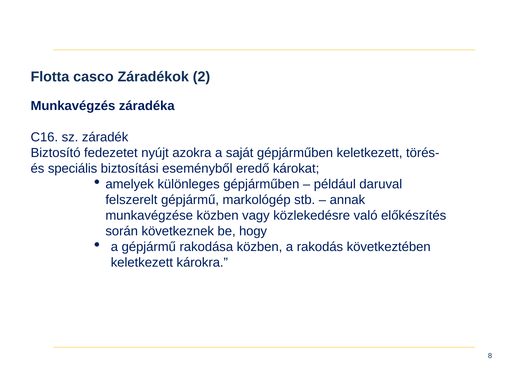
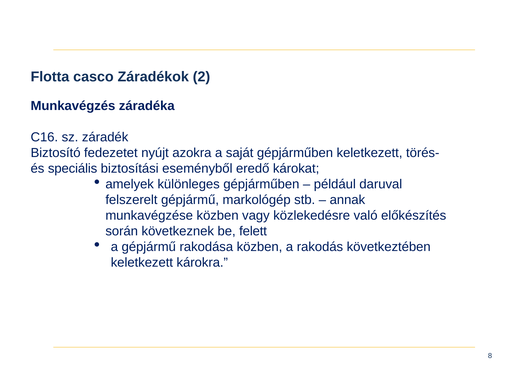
hogy: hogy -> felett
